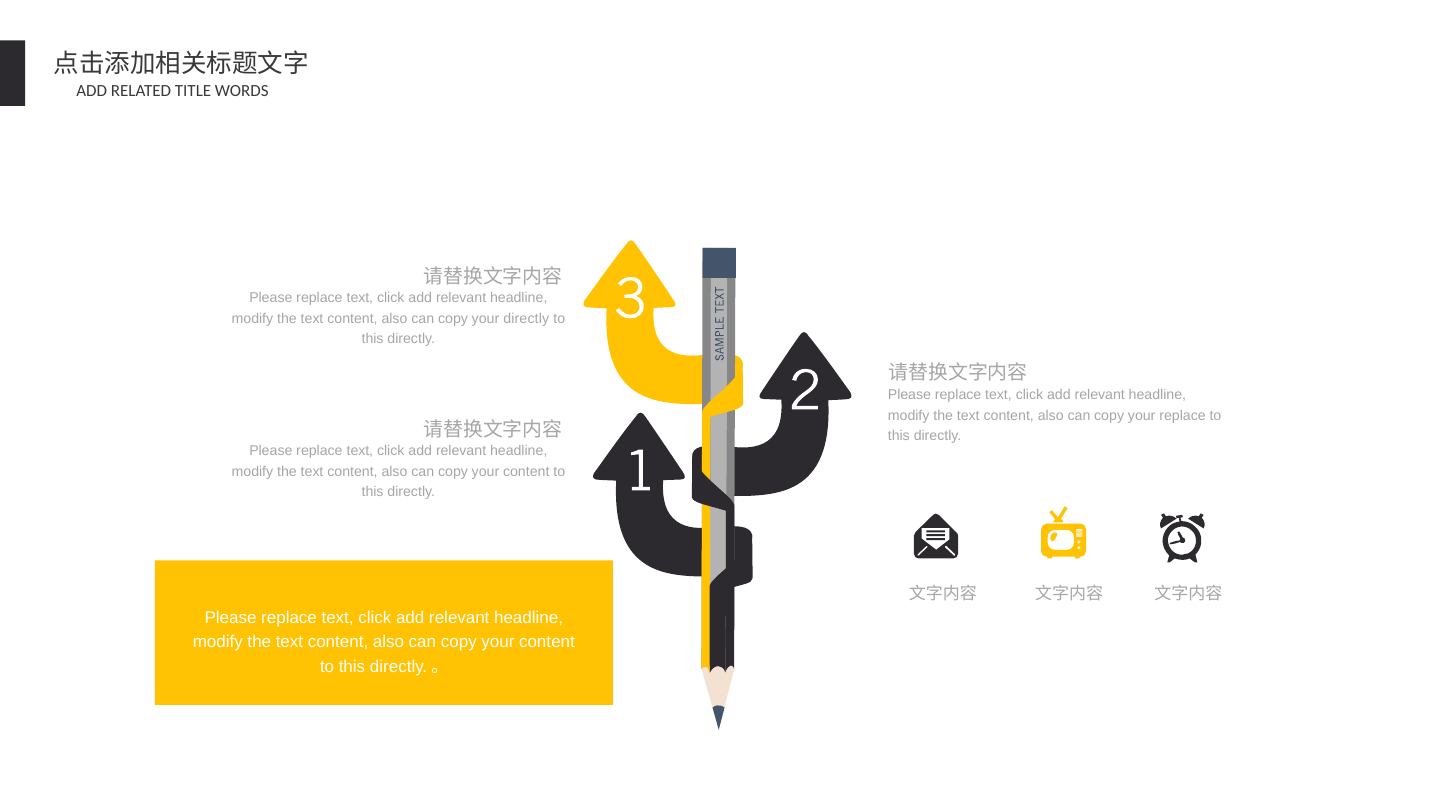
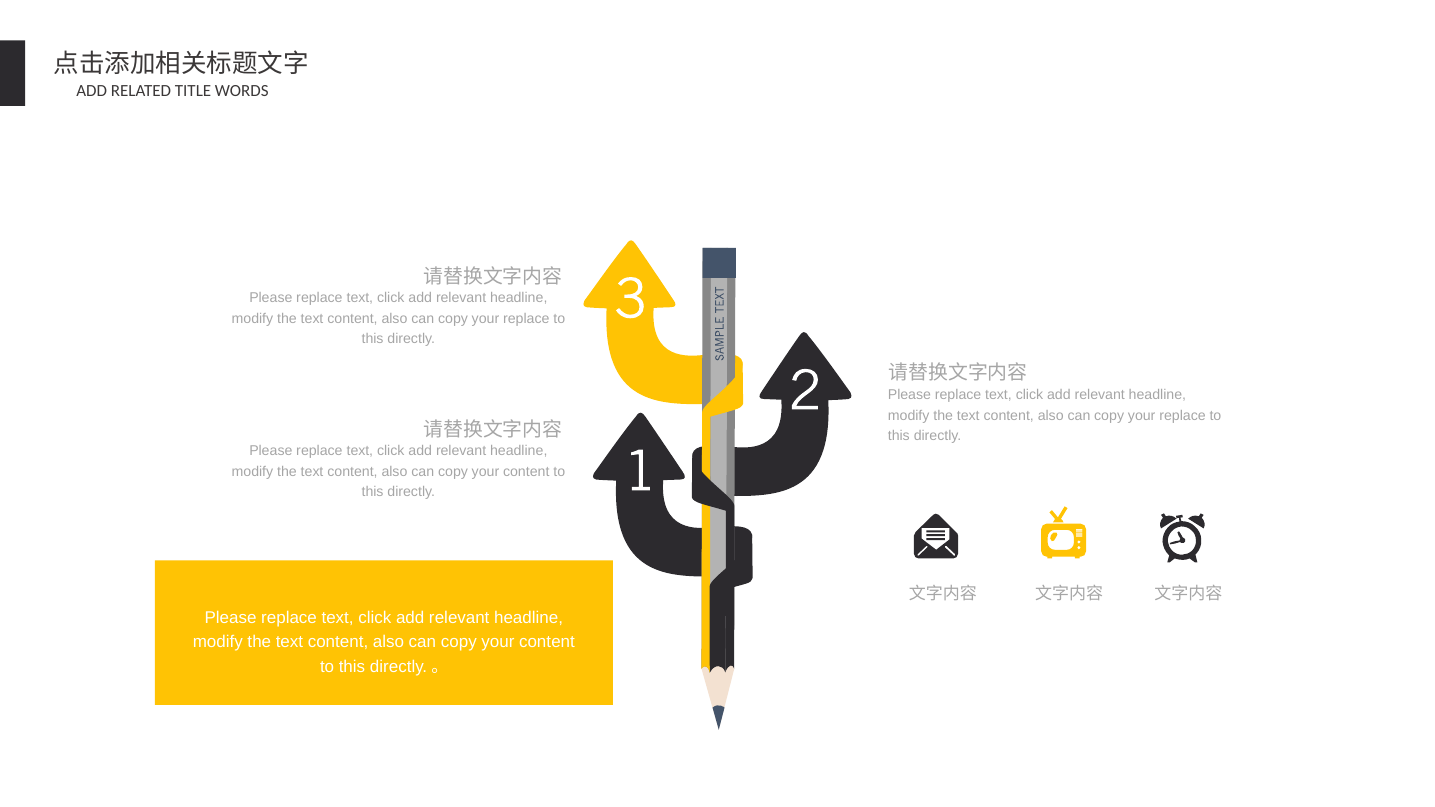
directly at (526, 318): directly -> replace
